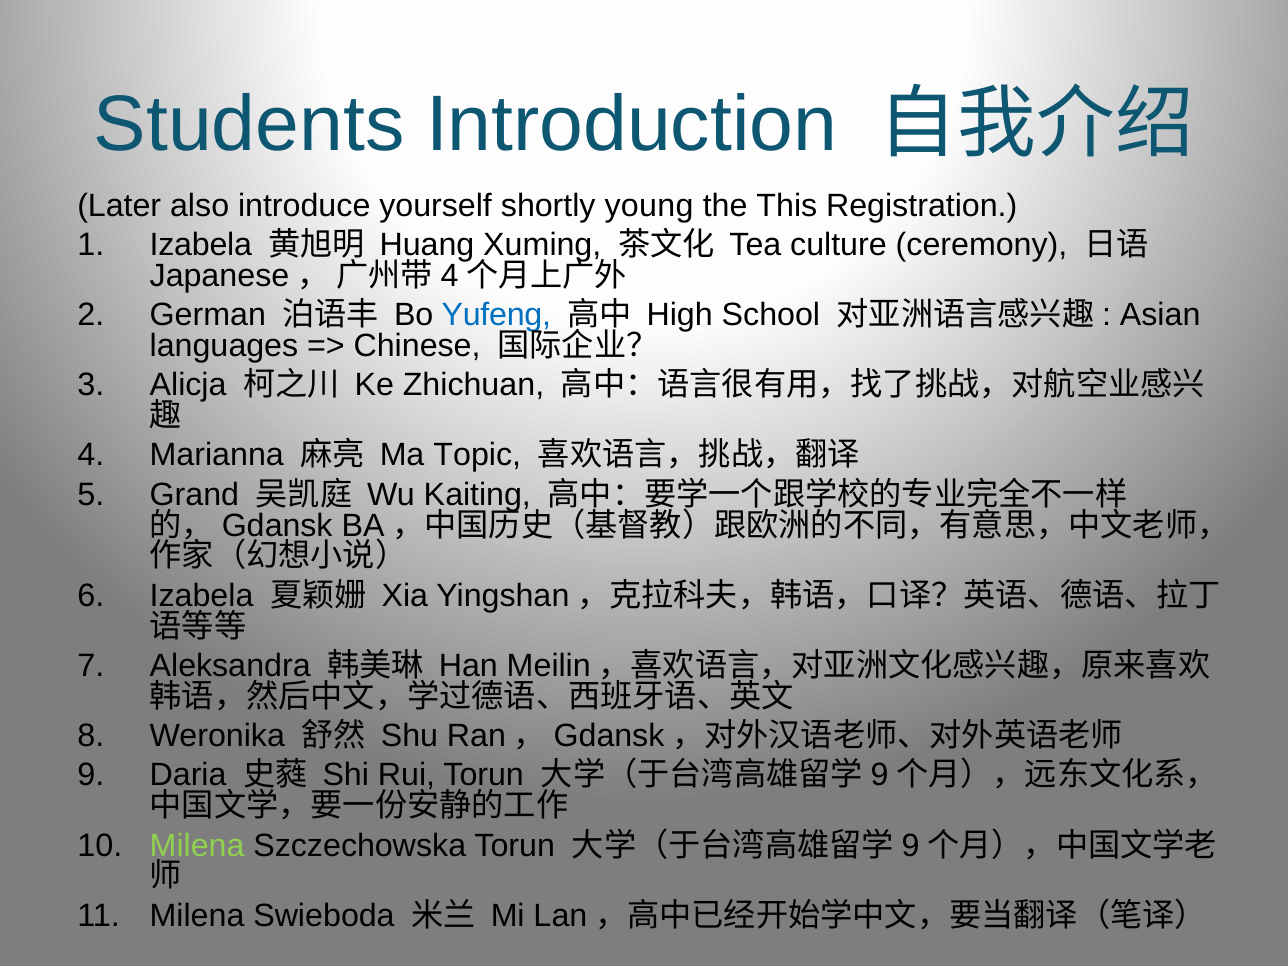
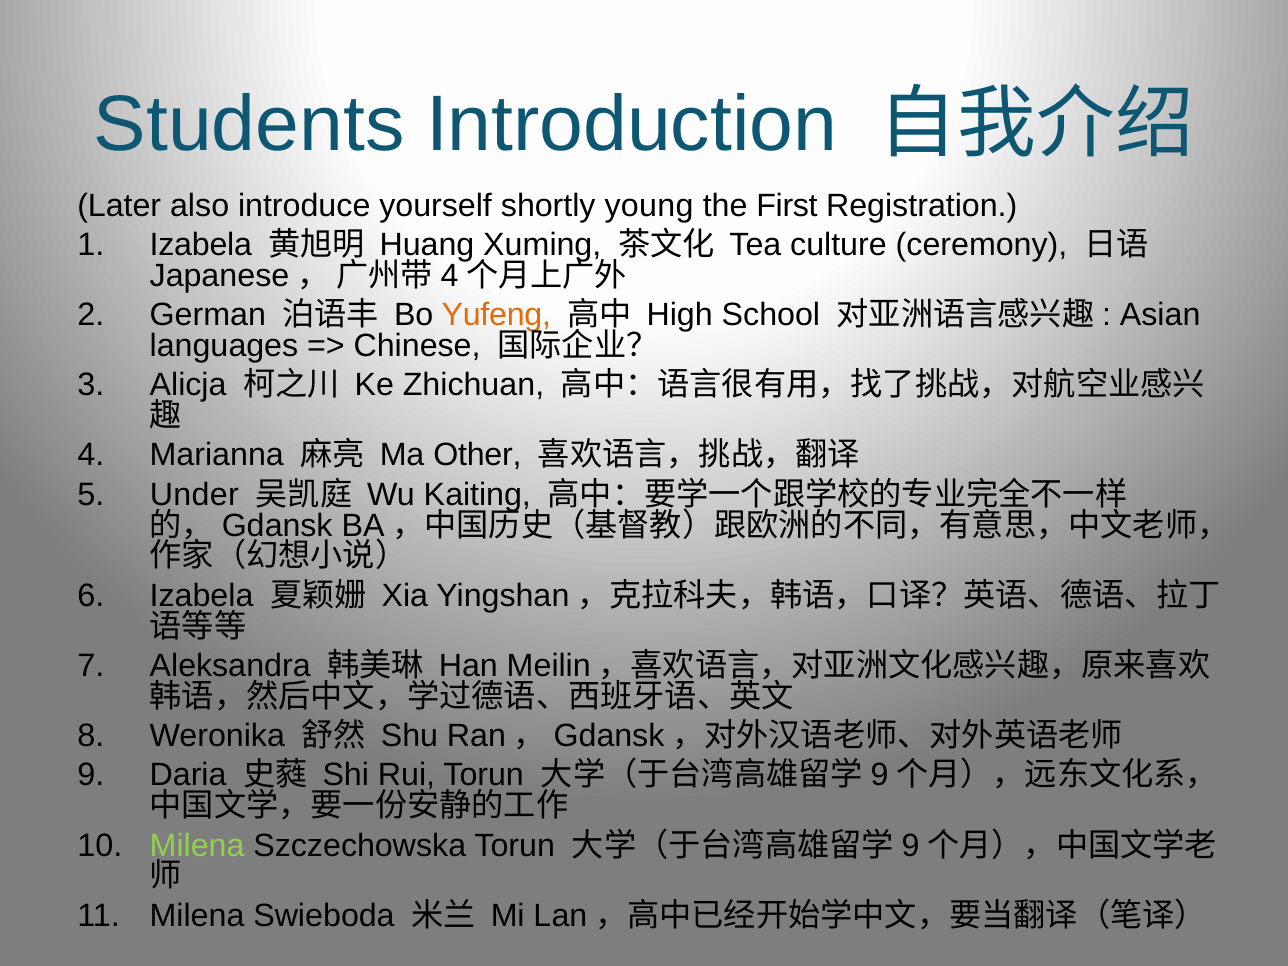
This: This -> First
Yufeng colour: blue -> orange
Topic: Topic -> Other
Grand: Grand -> Under
